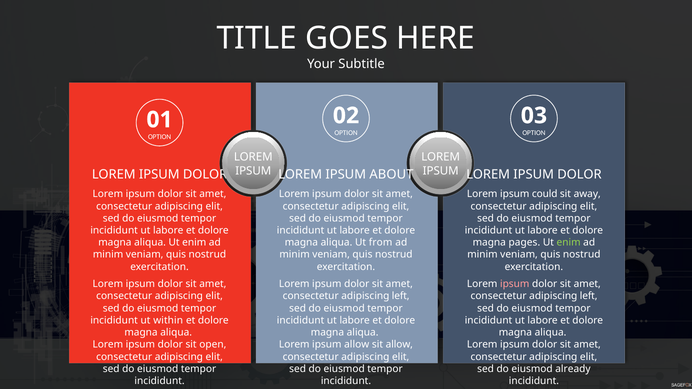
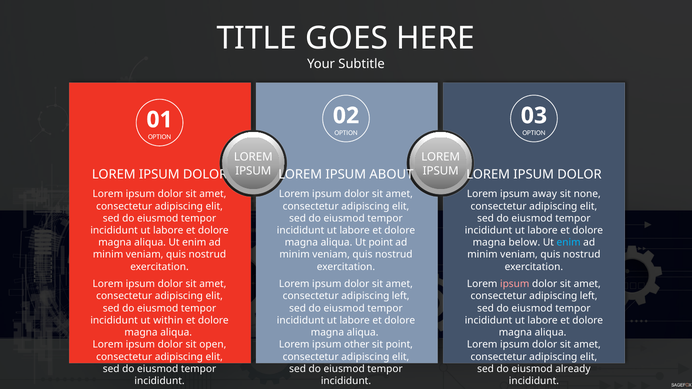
could: could -> away
away: away -> none
Ut from: from -> point
pages: pages -> below
enim at (569, 243) colour: light green -> light blue
ipsum allow: allow -> other
sit allow: allow -> point
